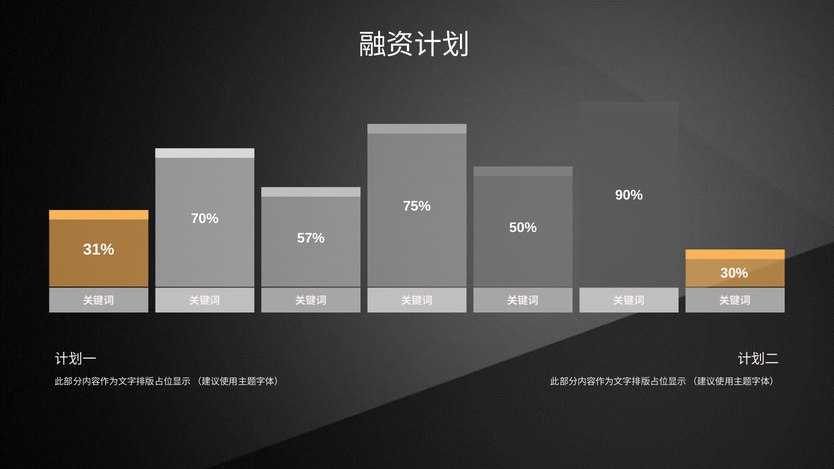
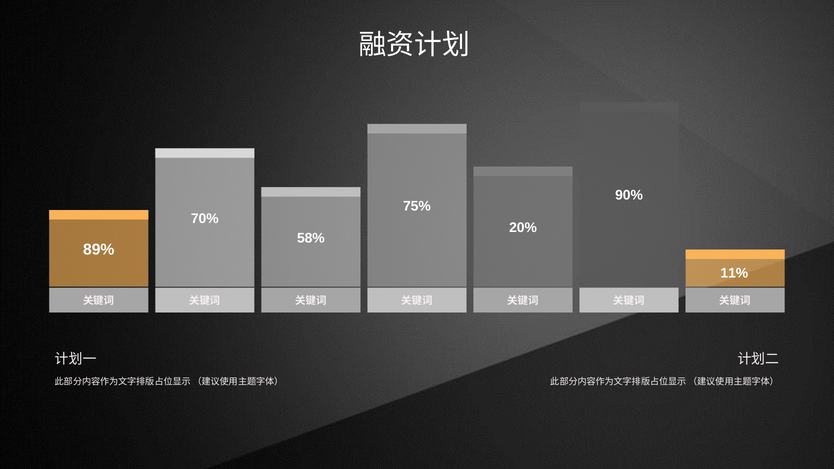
50%: 50% -> 20%
57%: 57% -> 58%
31%: 31% -> 89%
30%: 30% -> 11%
